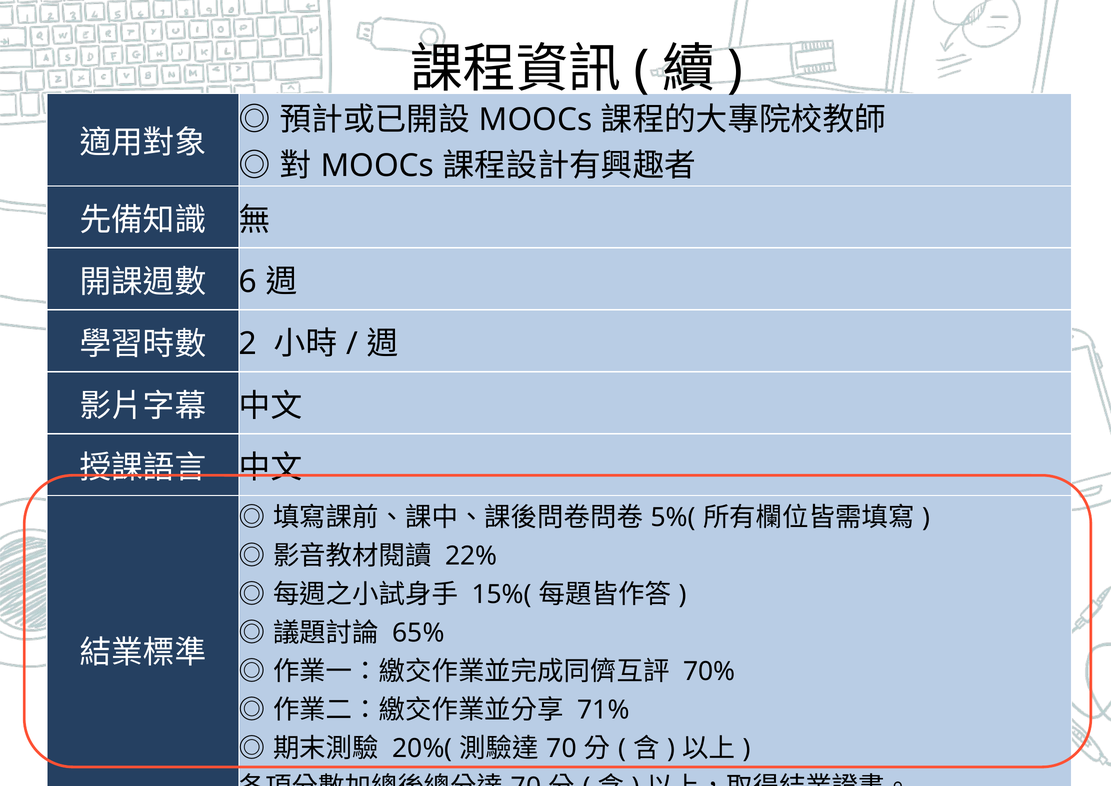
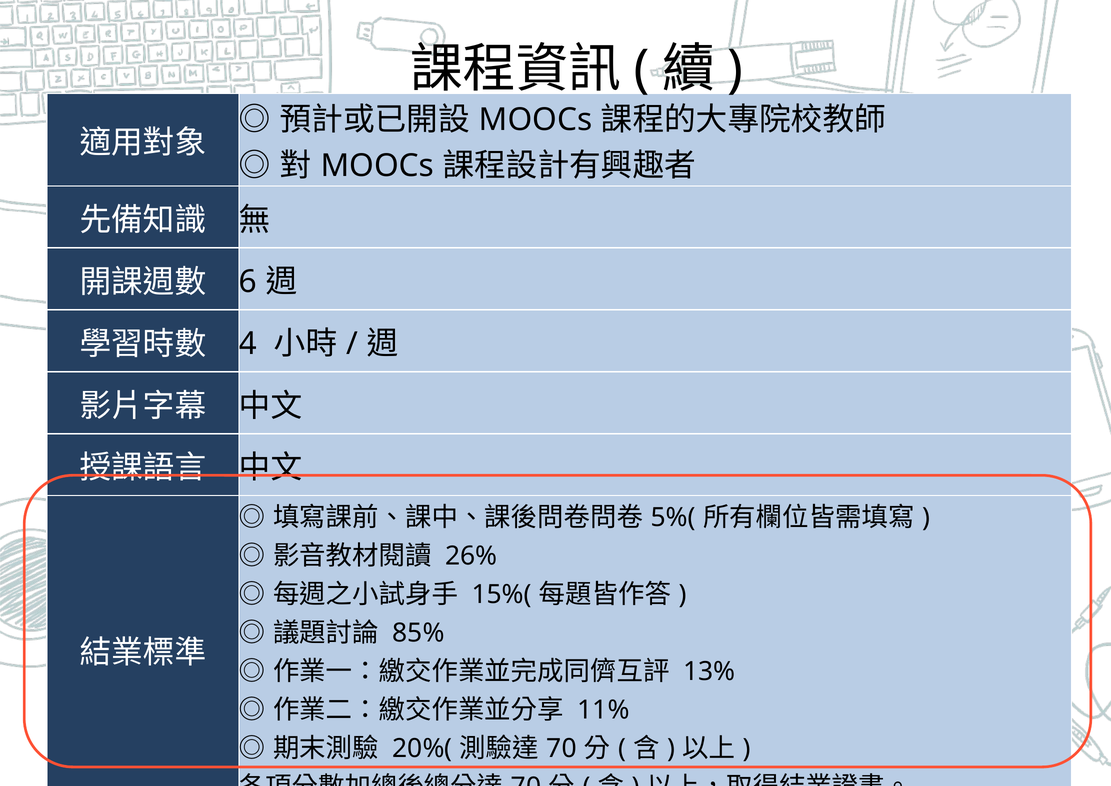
2: 2 -> 4
22%: 22% -> 26%
65%: 65% -> 85%
70%: 70% -> 13%
71%: 71% -> 11%
